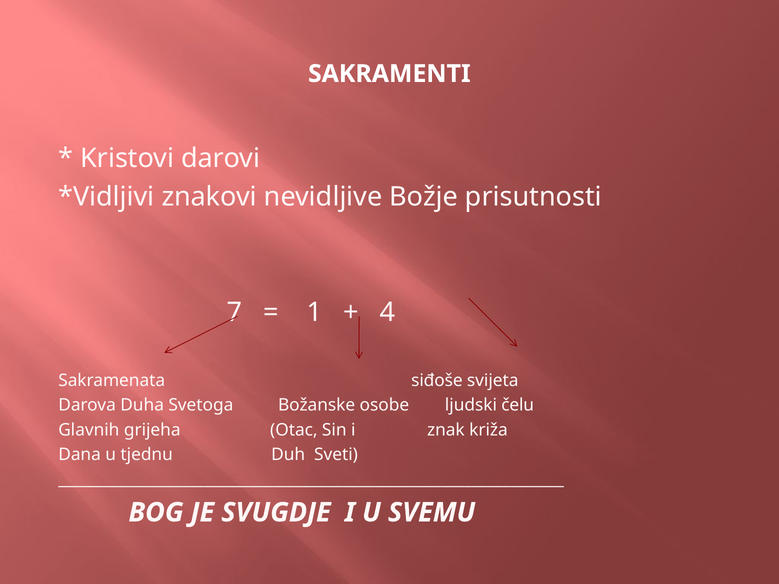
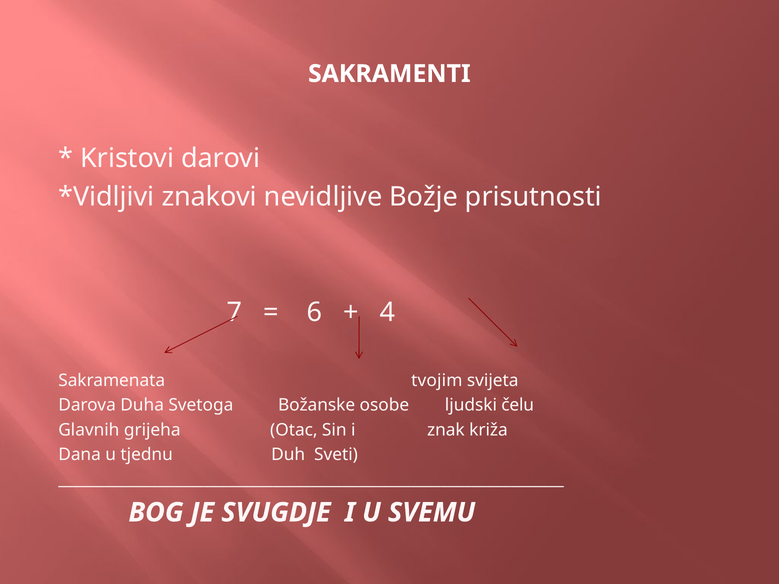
1: 1 -> 6
siđoše: siđoše -> tvojim
